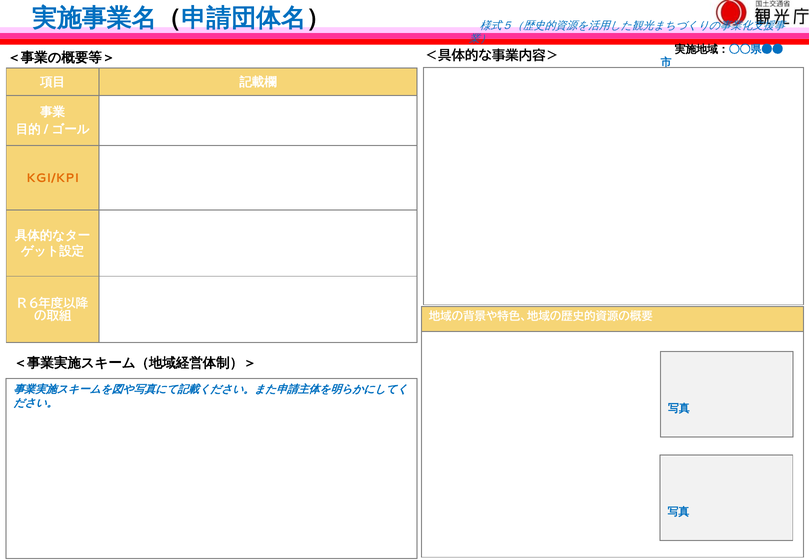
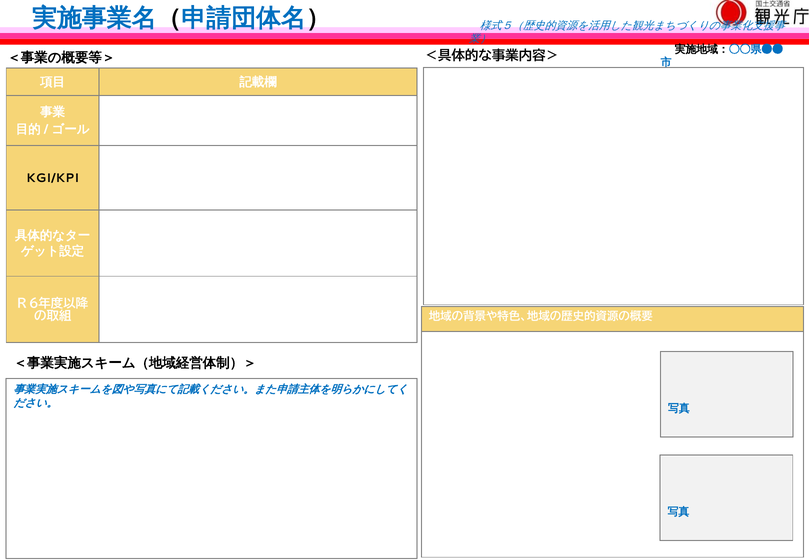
KGI/KPI colour: orange -> black
